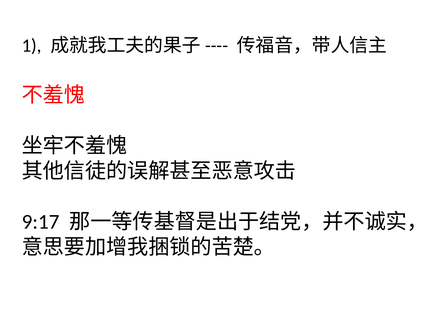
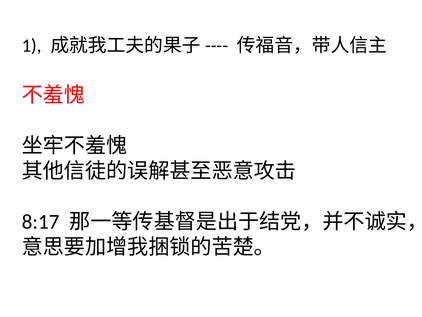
9:17: 9:17 -> 8:17
